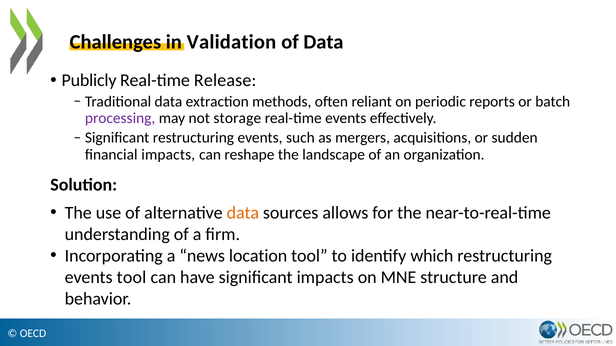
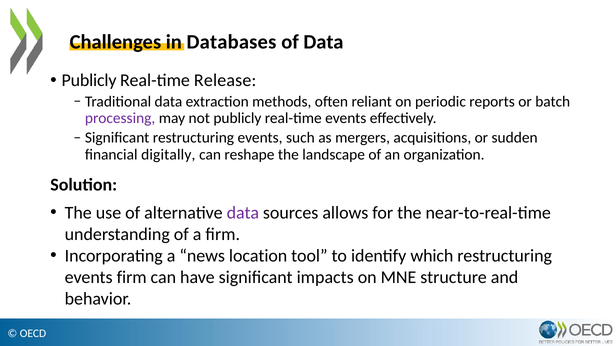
Validation: Validation -> Databases
not storage: storage -> publicly
financial impacts: impacts -> digitally
data at (243, 213) colour: orange -> purple
events tool: tool -> firm
